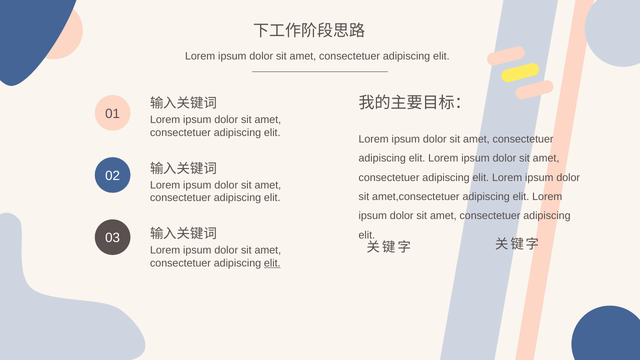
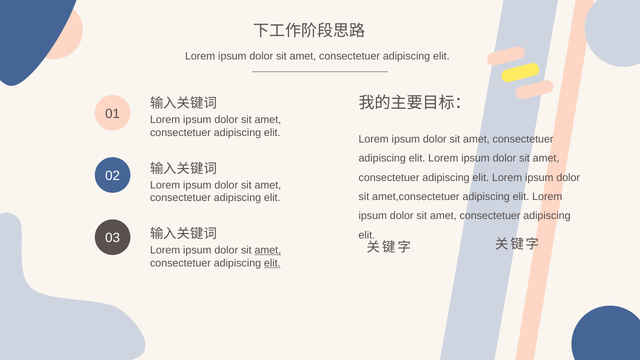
amet at (268, 250) underline: none -> present
